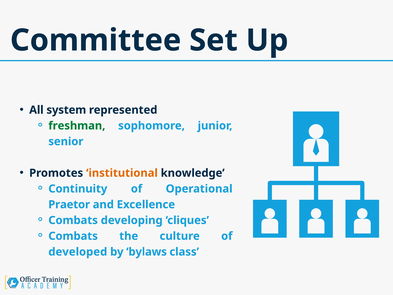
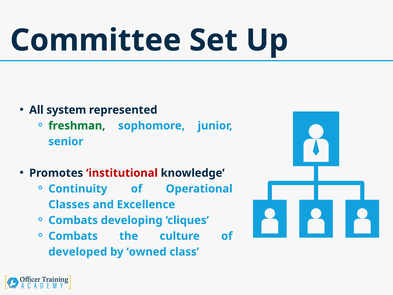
institutional colour: orange -> red
Praetor: Praetor -> Classes
bylaws: bylaws -> owned
